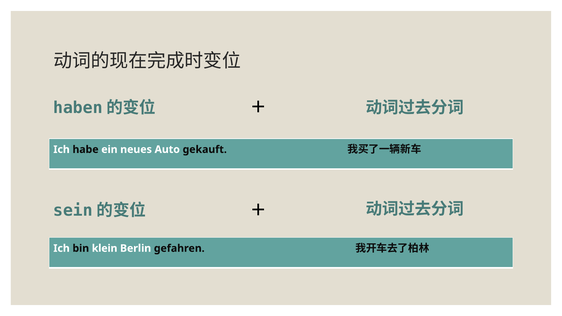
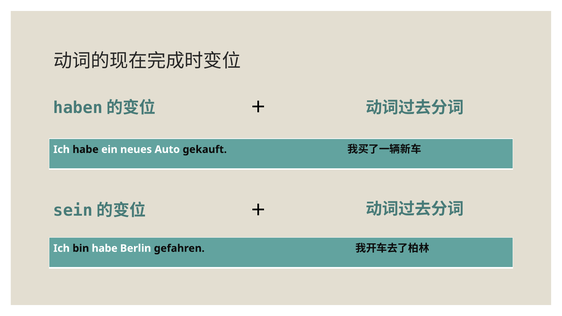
bin klein: klein -> habe
